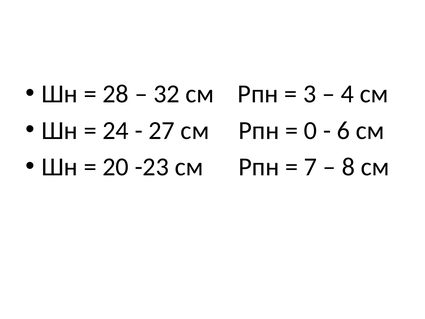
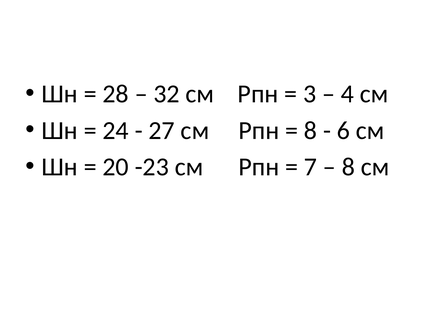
0 at (311, 130): 0 -> 8
